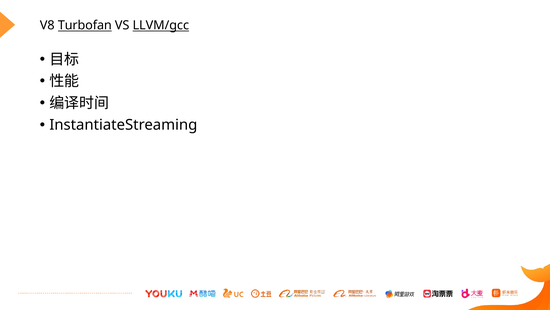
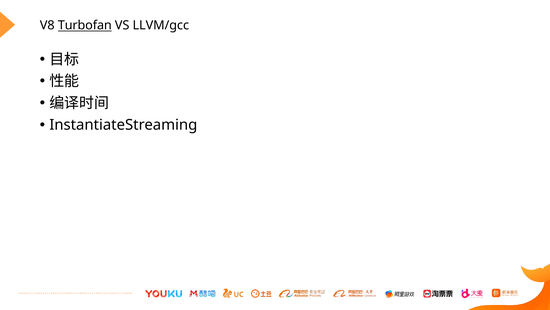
LLVM/gcc underline: present -> none
